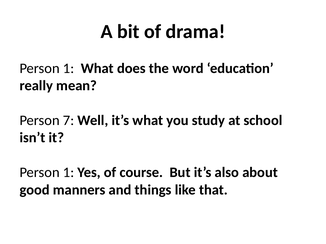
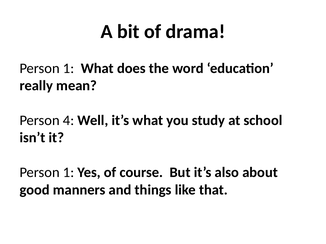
7: 7 -> 4
